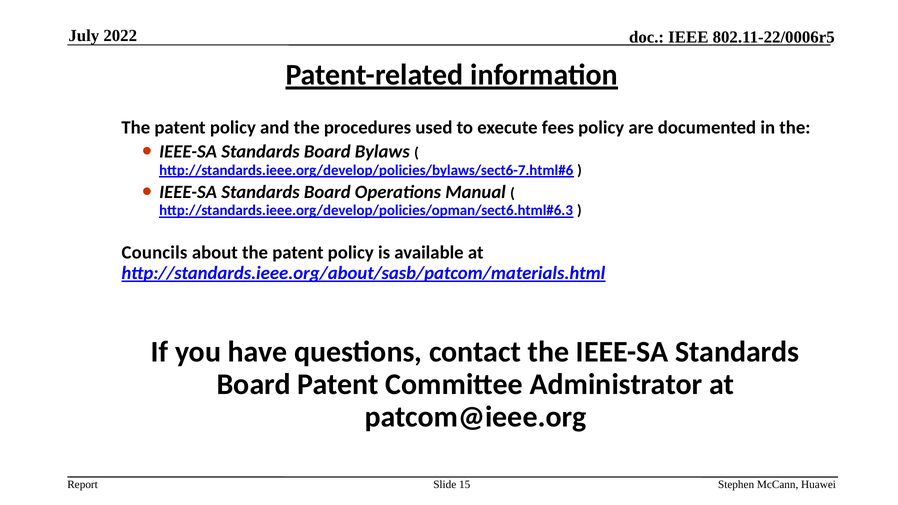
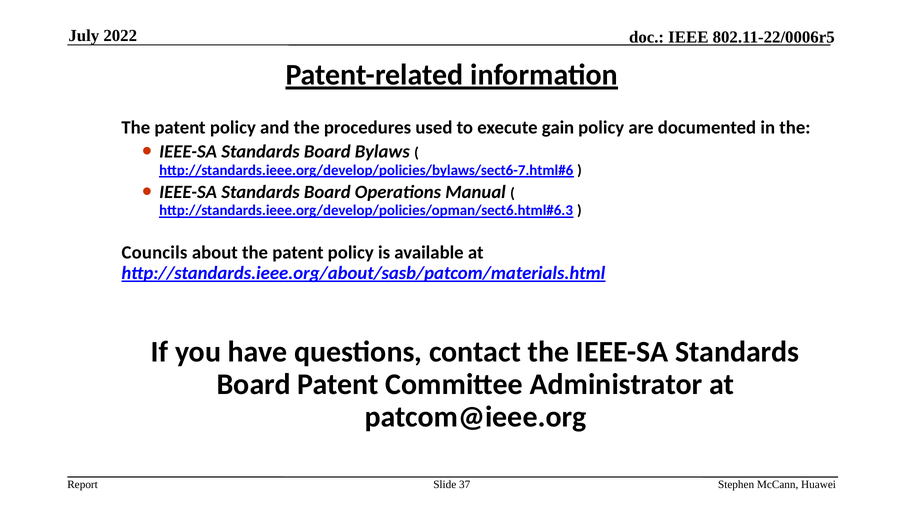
fees: fees -> gain
15: 15 -> 37
